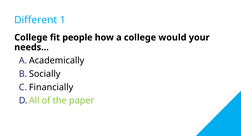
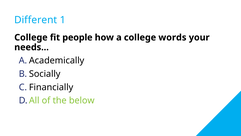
would: would -> words
paper: paper -> below
